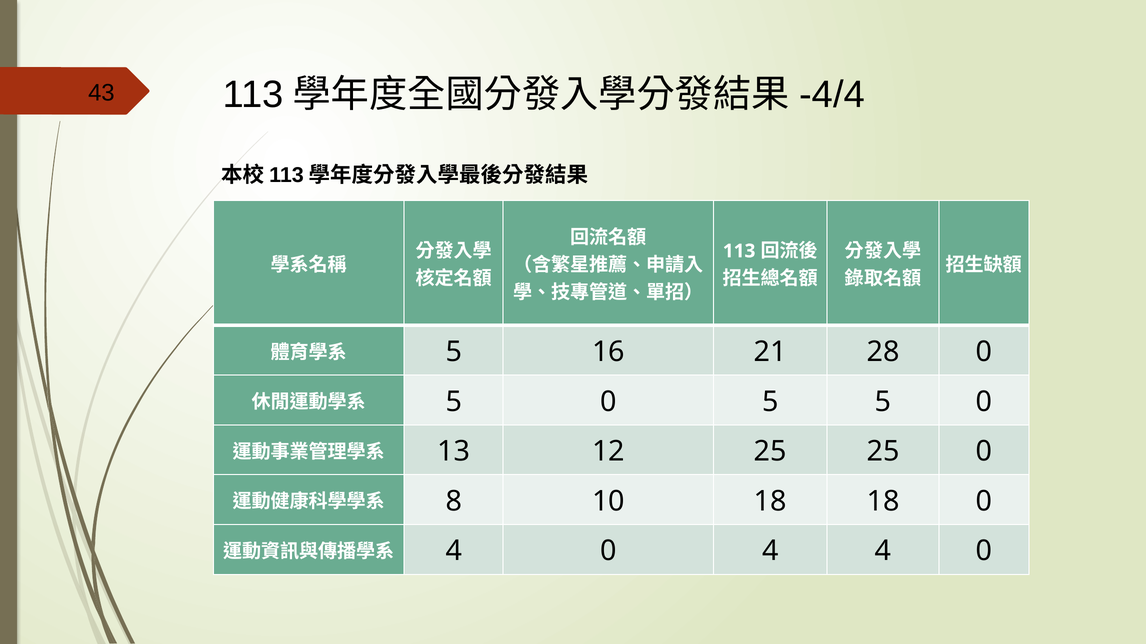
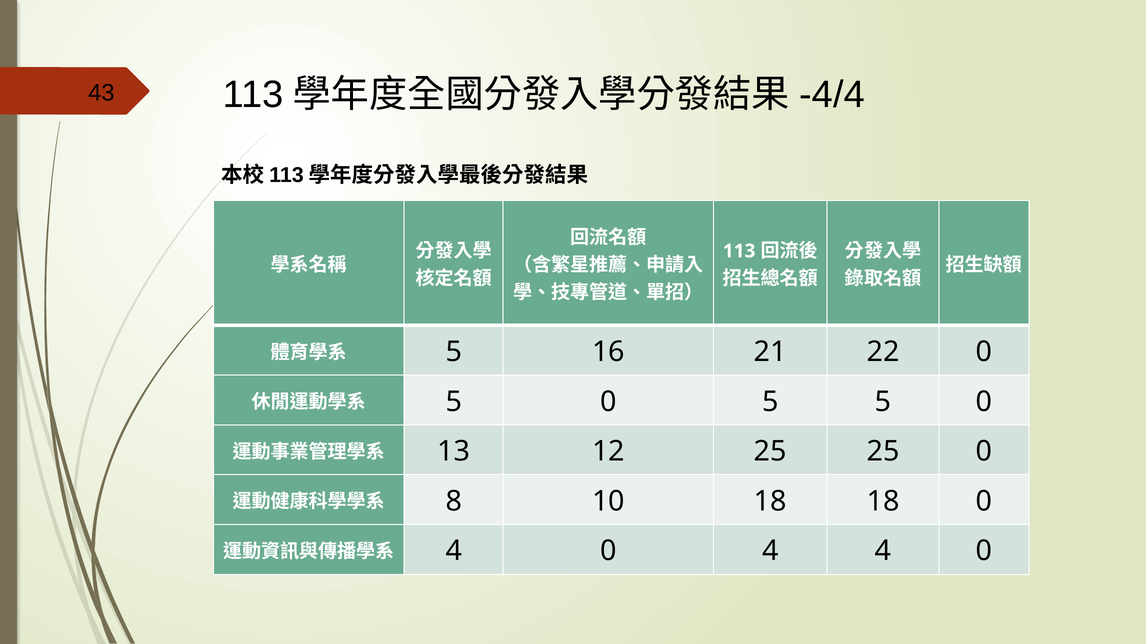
28: 28 -> 22
